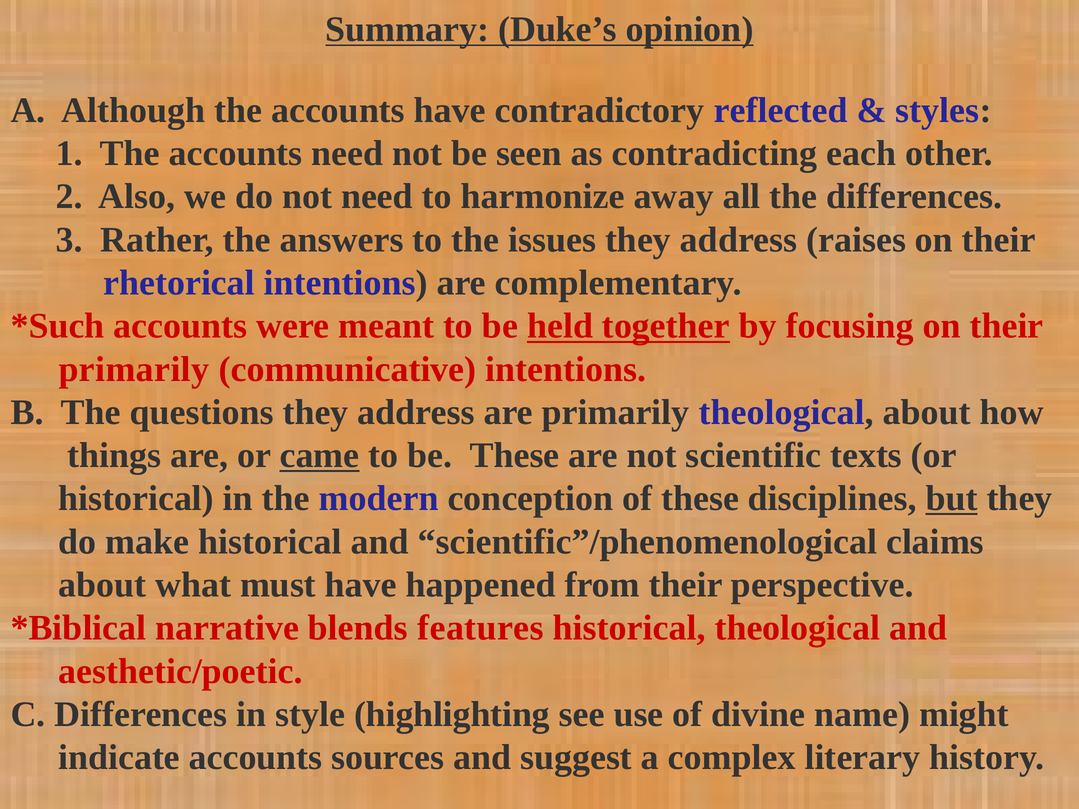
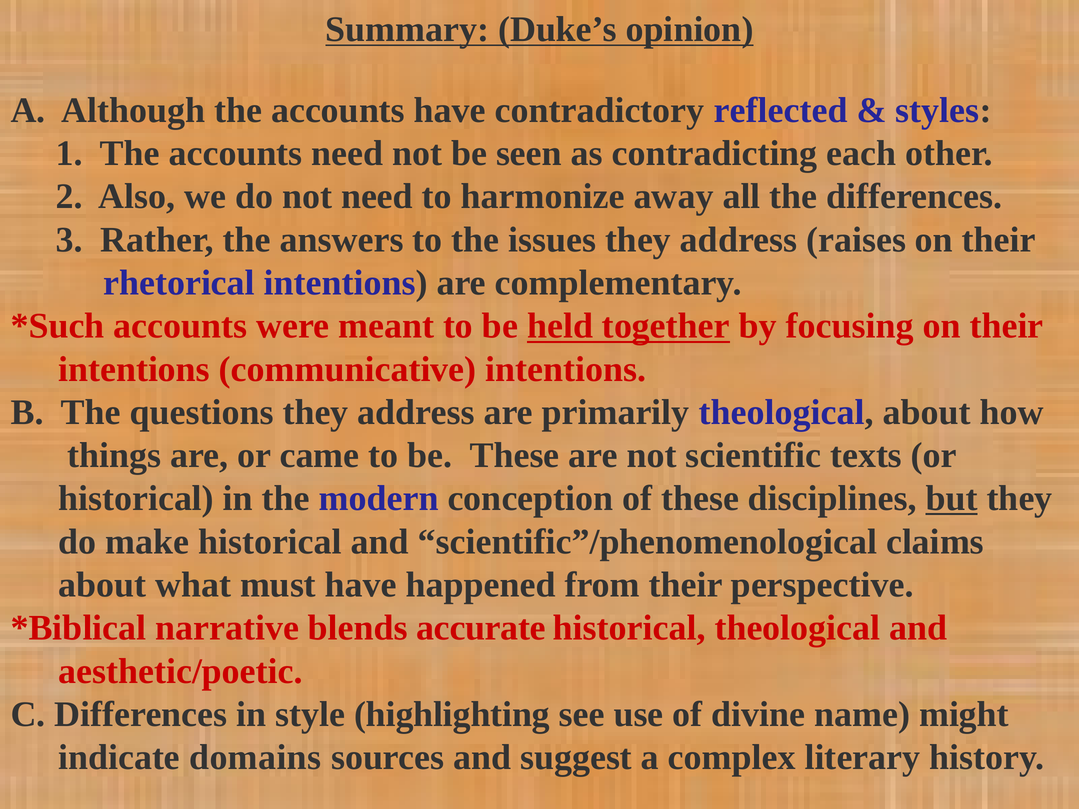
primarily at (134, 369): primarily -> intentions
came underline: present -> none
features: features -> accurate
indicate accounts: accounts -> domains
